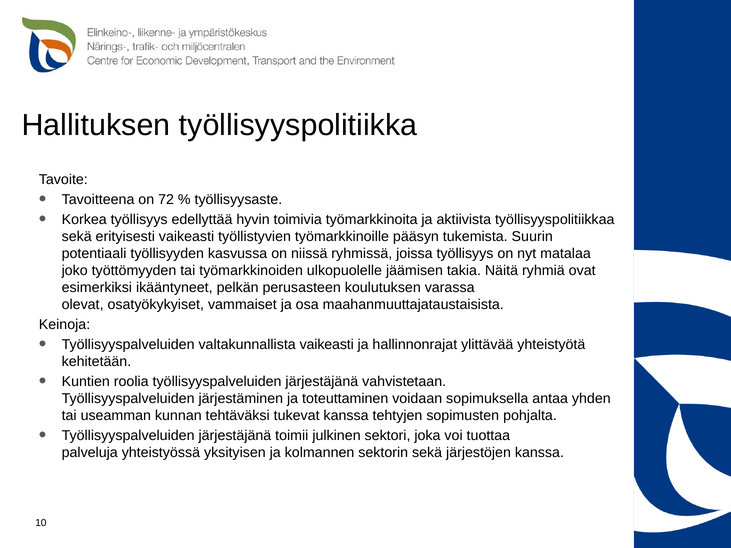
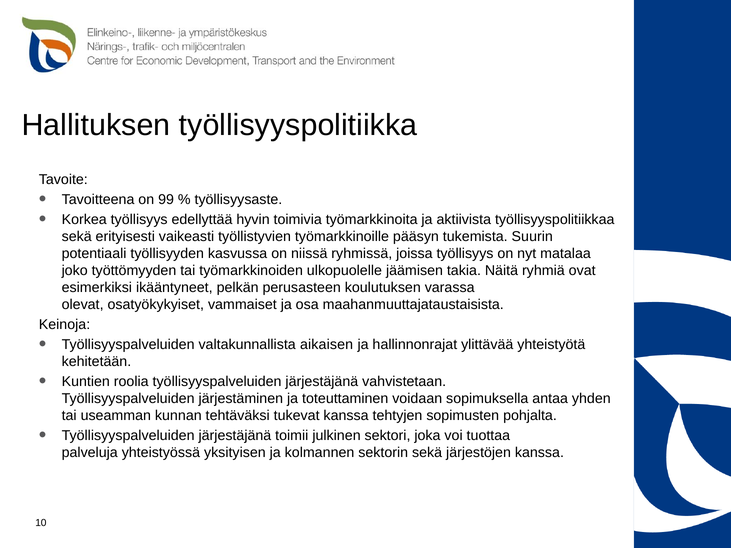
72: 72 -> 99
valtakunnallista vaikeasti: vaikeasti -> aikaisen
